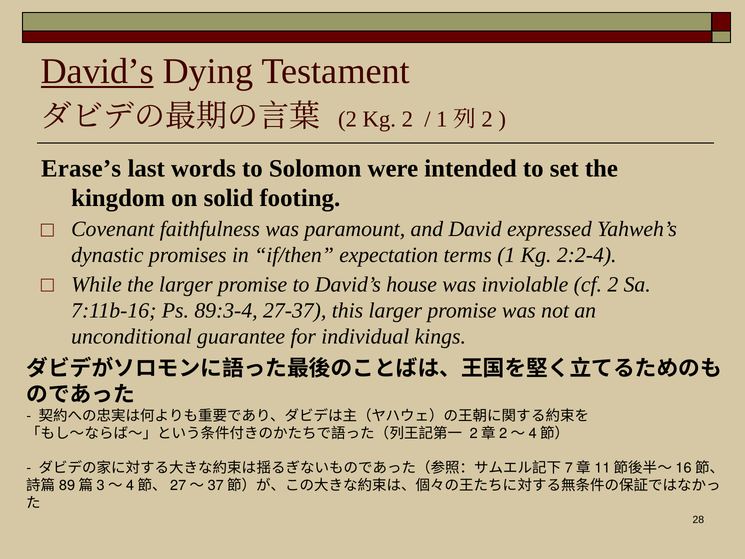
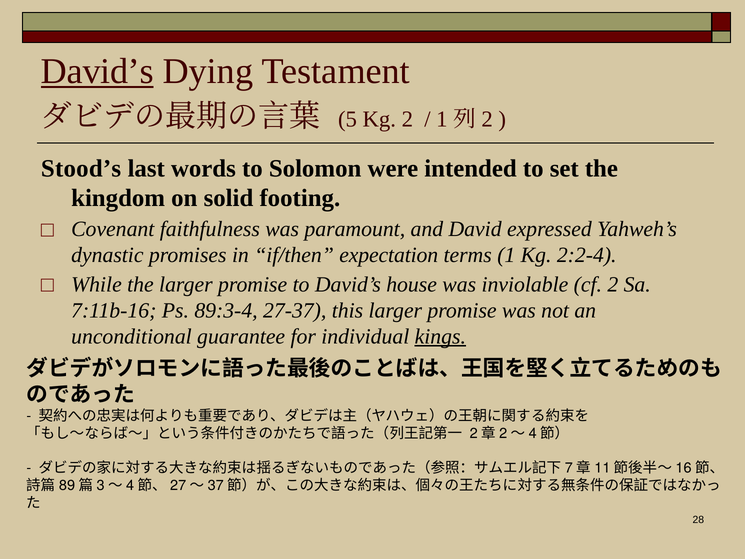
2 at (348, 119): 2 -> 5
Erase’s: Erase’s -> Stood’s
kings underline: none -> present
